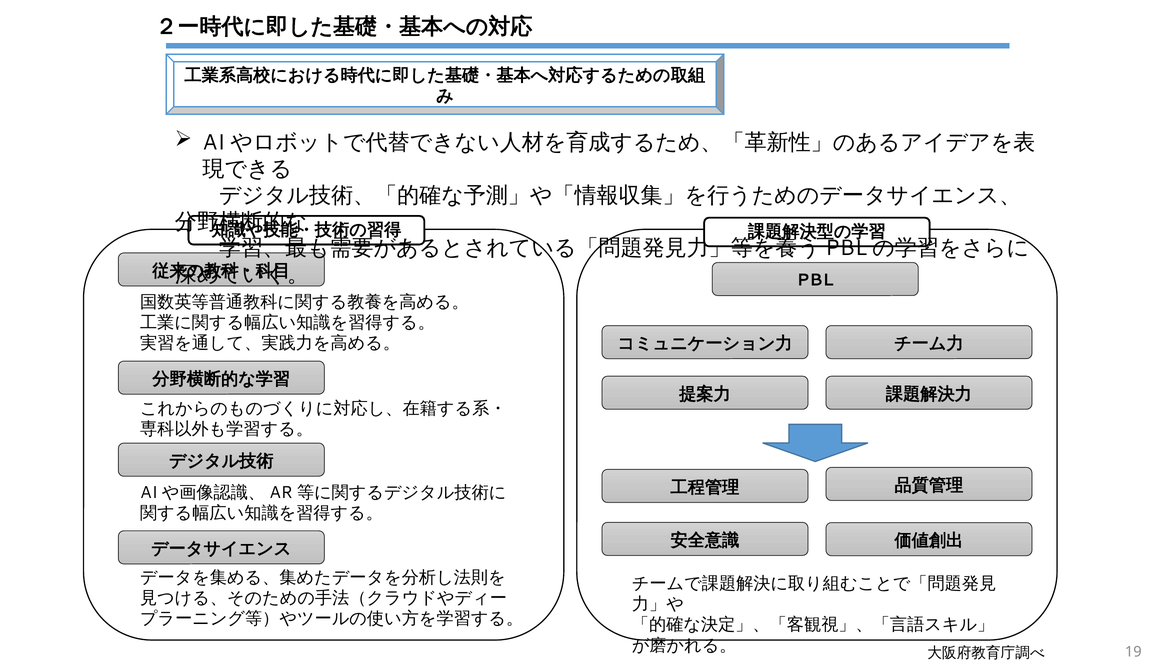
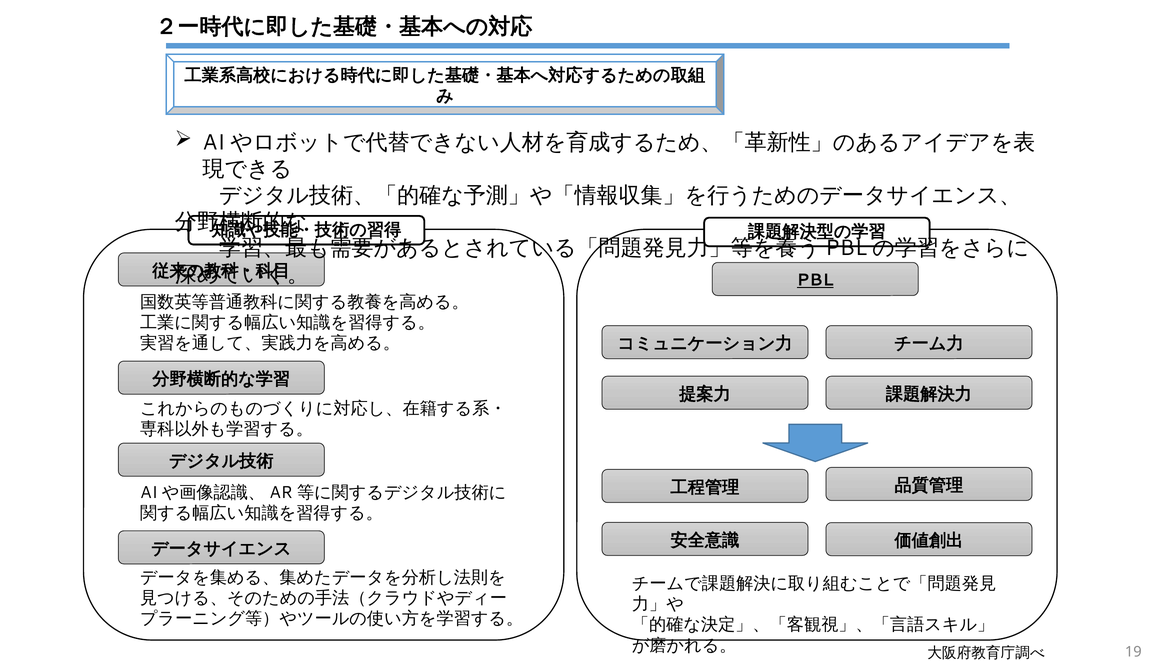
PBL underline: none -> present
